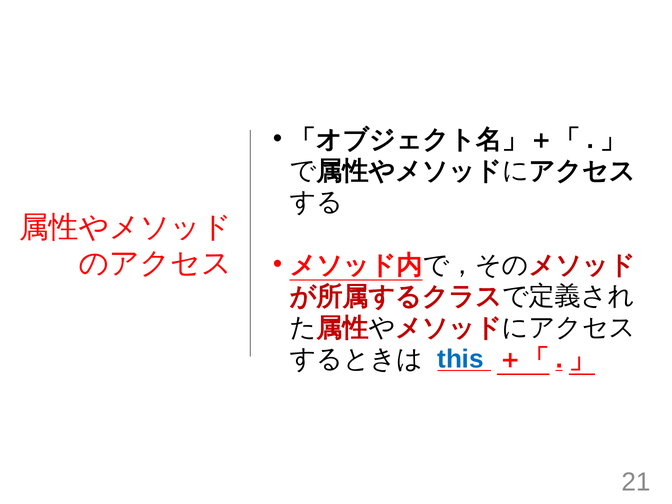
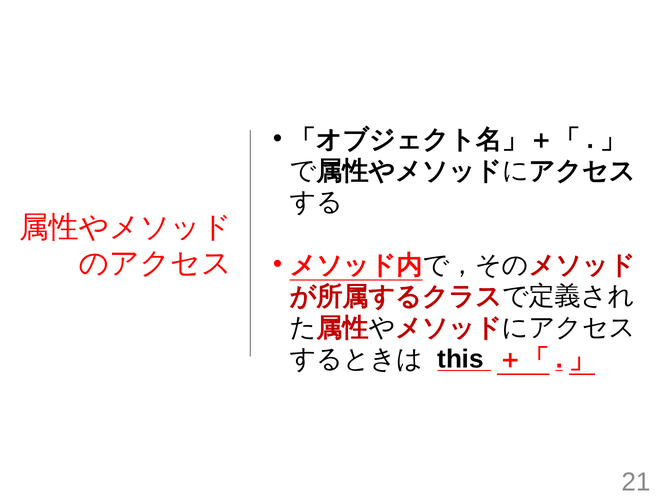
this colour: blue -> black
